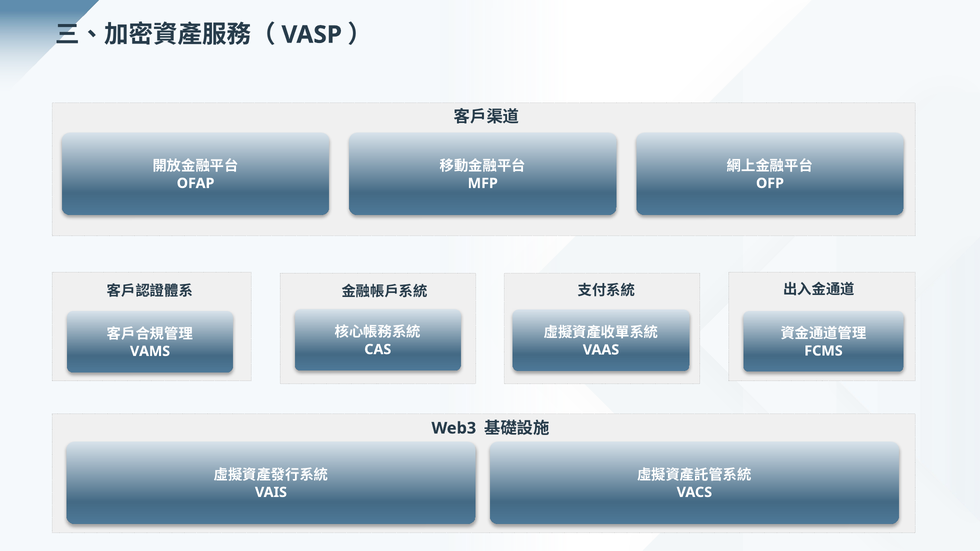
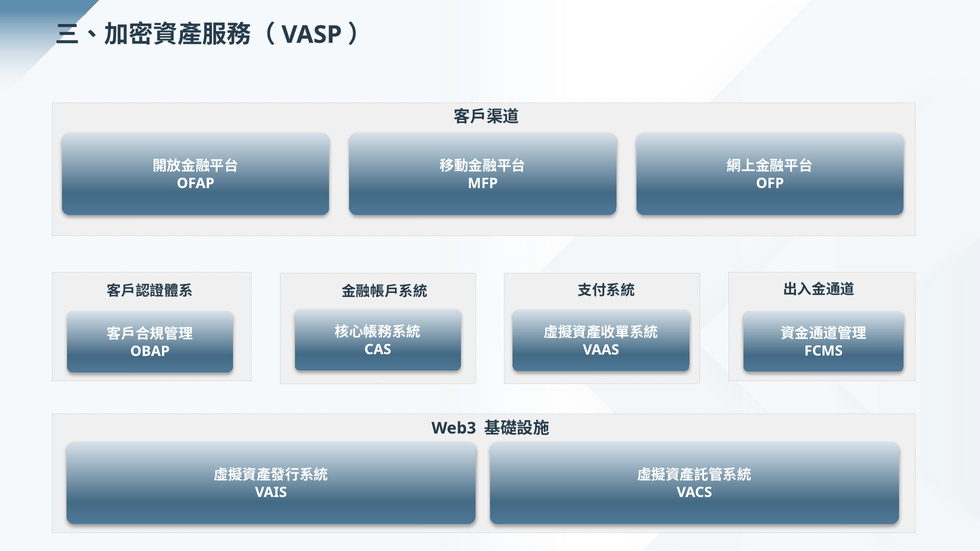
VAMS: VAMS -> OBAP
